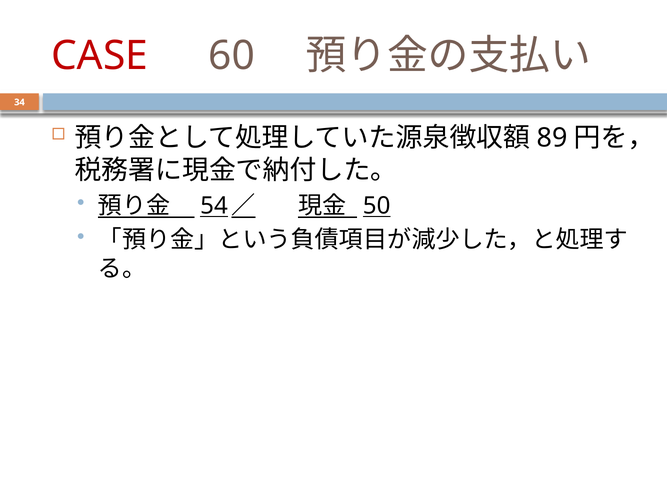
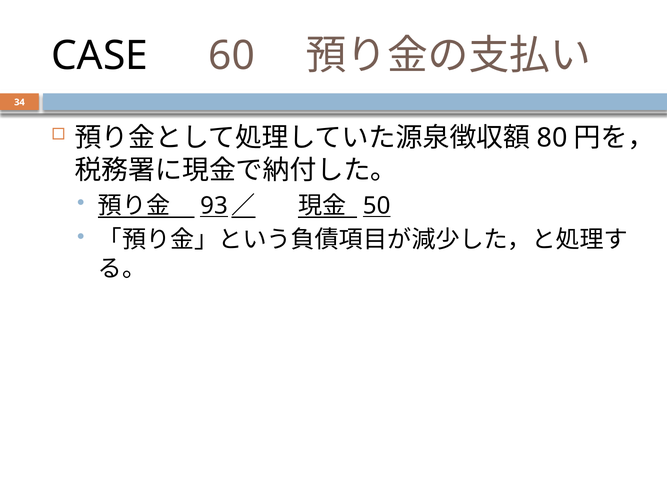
CASE colour: red -> black
89: 89 -> 80
54: 54 -> 93
